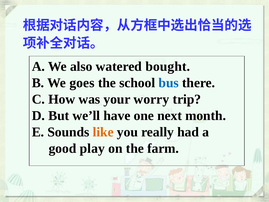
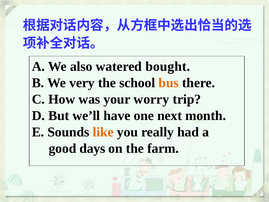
goes: goes -> very
bus colour: blue -> orange
play: play -> days
